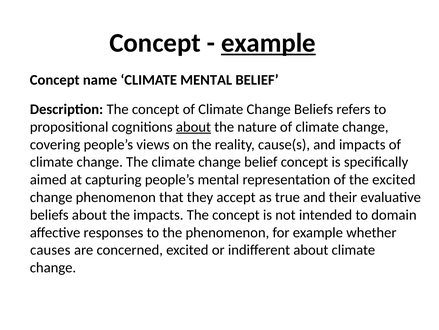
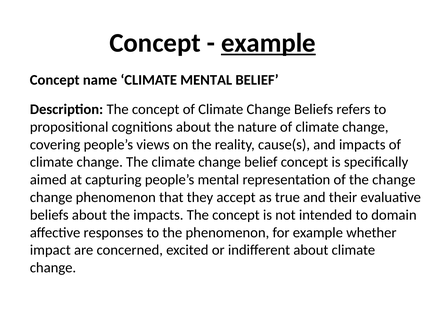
about at (193, 127) underline: present -> none
the excited: excited -> change
causes: causes -> impact
